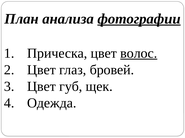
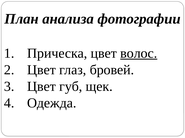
фотографии underline: present -> none
